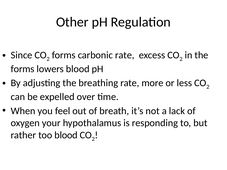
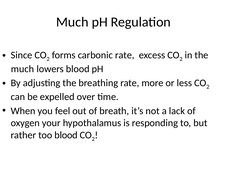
Other at (72, 22): Other -> Much
forms at (23, 69): forms -> much
